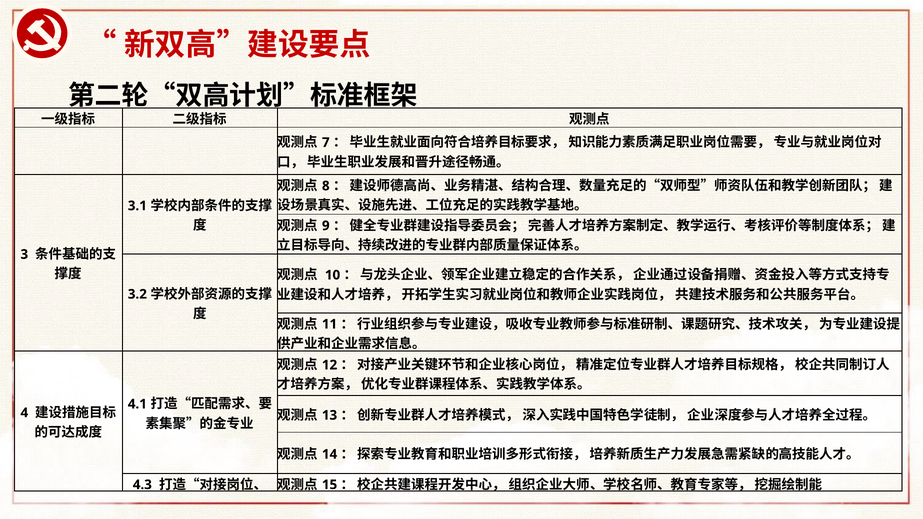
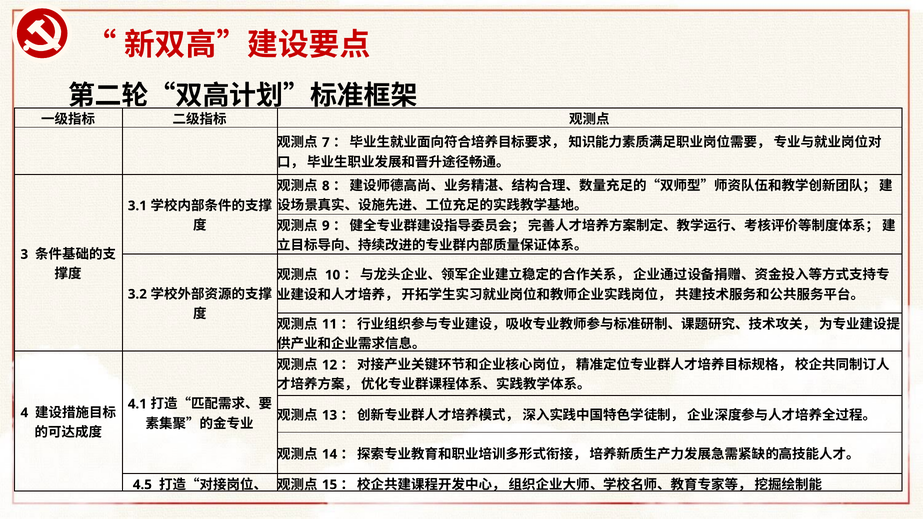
4.3: 4.3 -> 4.5
